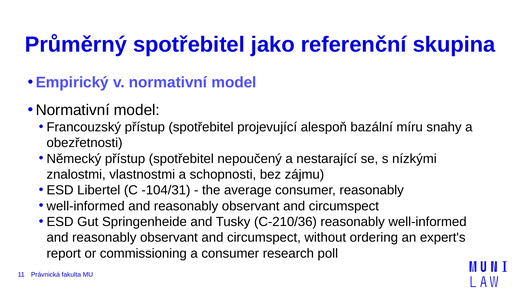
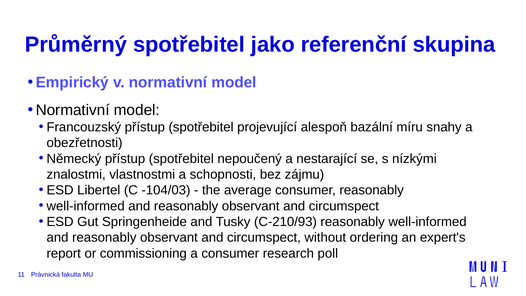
-104/31: -104/31 -> -104/03
C-210/36: C-210/36 -> C-210/93
